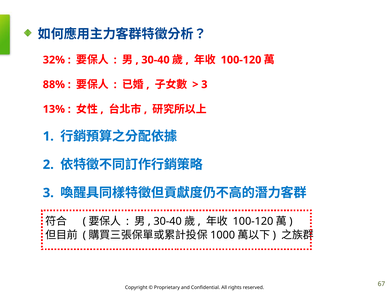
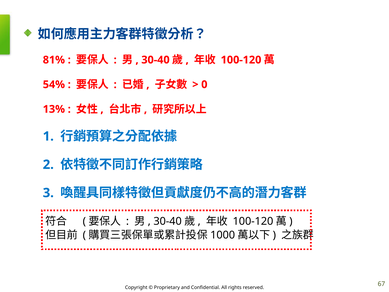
32%: 32% -> 81%
88%: 88% -> 54%
3 at (204, 84): 3 -> 0
